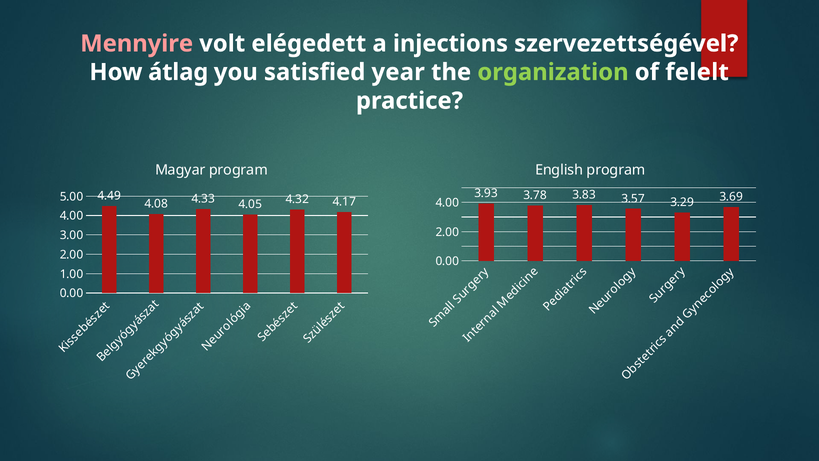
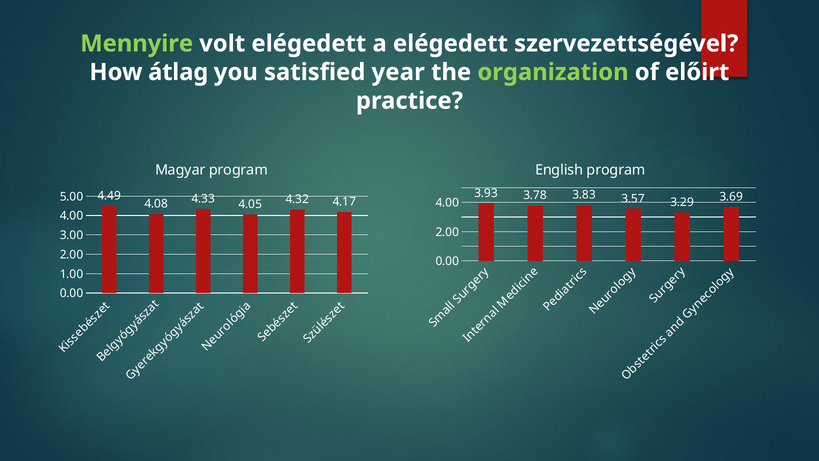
Mennyire colour: pink -> light green
a injections: injections -> elégedett
felelt: felelt -> előirt
